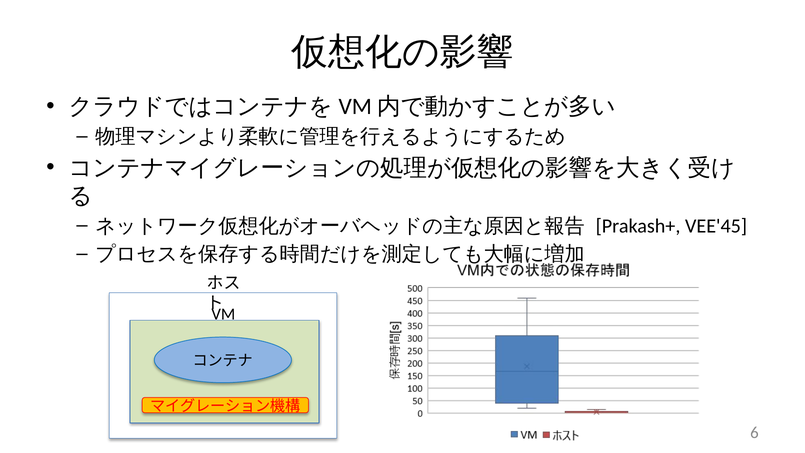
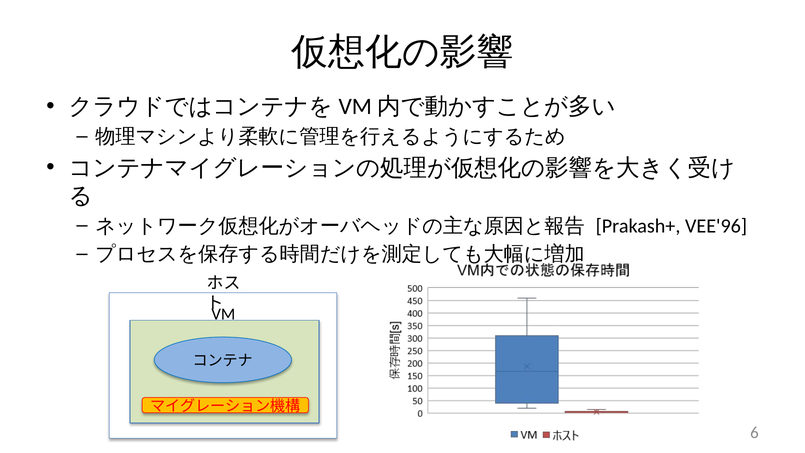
VEE'45: VEE'45 -> VEE'96
